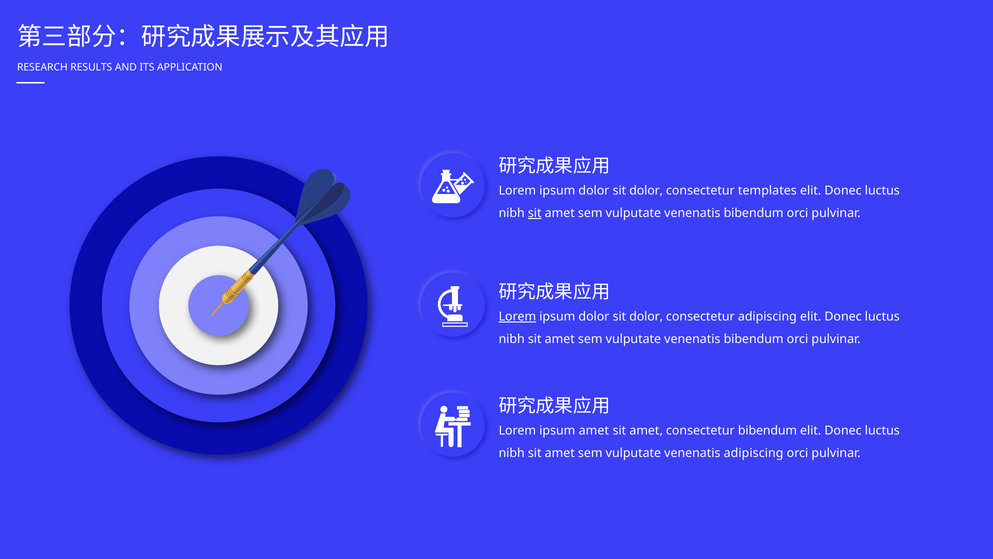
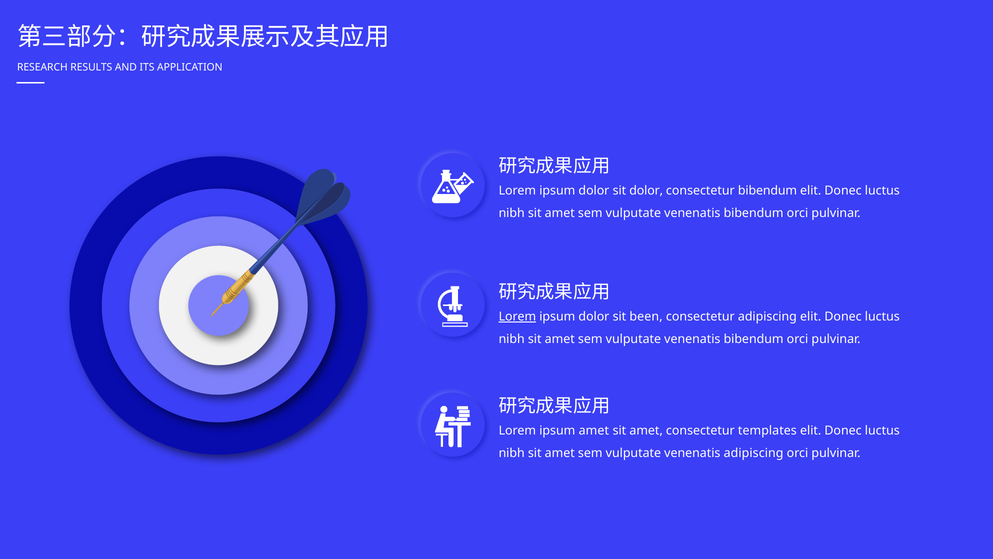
consectetur templates: templates -> bibendum
sit at (535, 213) underline: present -> none
dolor at (646, 316): dolor -> been
consectetur bibendum: bibendum -> templates
